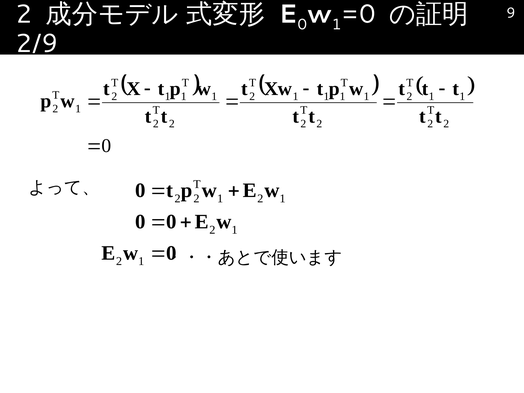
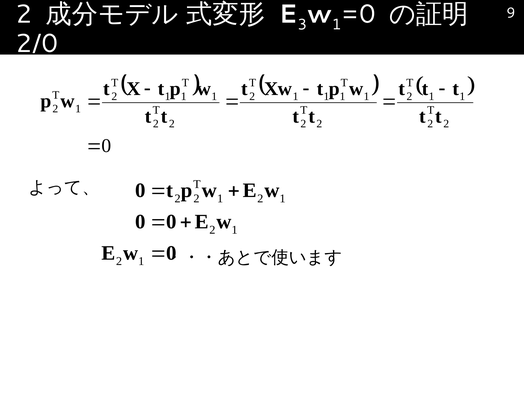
0 at (302, 25): 0 -> 3
2/9: 2/9 -> 2/0
